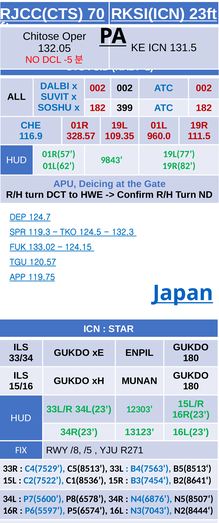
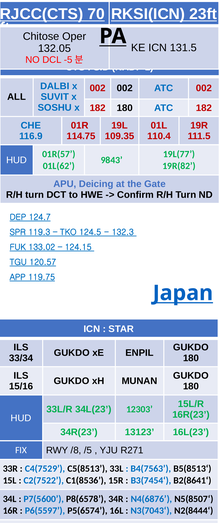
182 399: 399 -> 180
328.57: 328.57 -> 114.75
960.0: 960.0 -> 110.4
